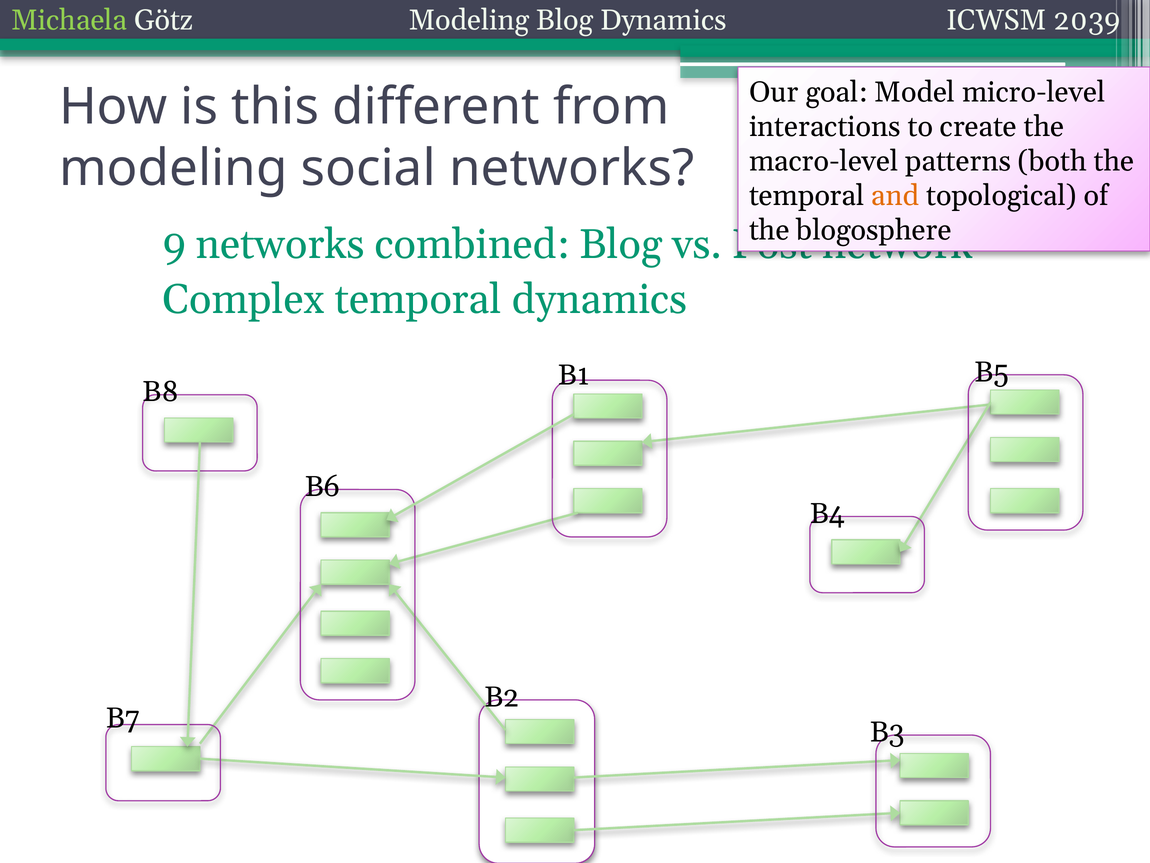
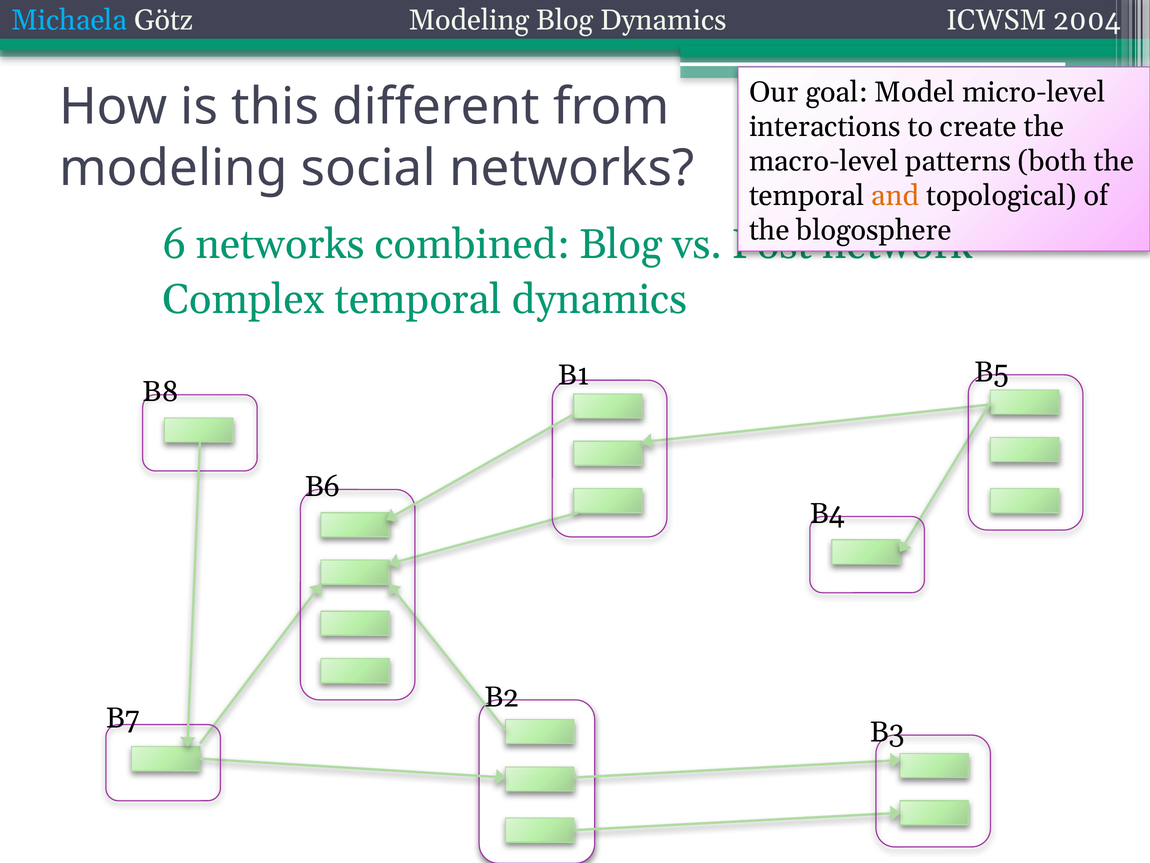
Michaela colour: light green -> light blue
2039: 2039 -> 2004
9: 9 -> 6
